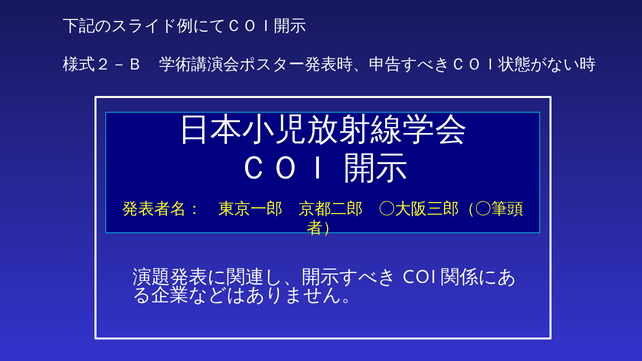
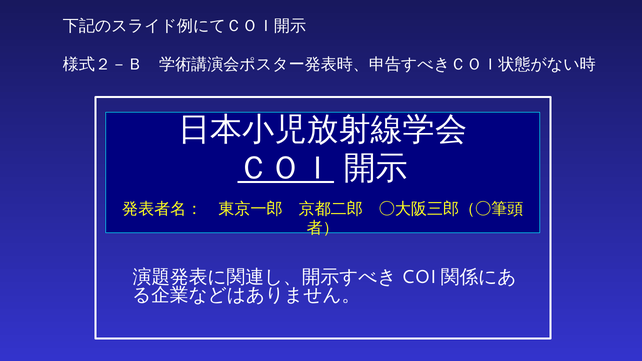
ＣＯＩ underline: none -> present
